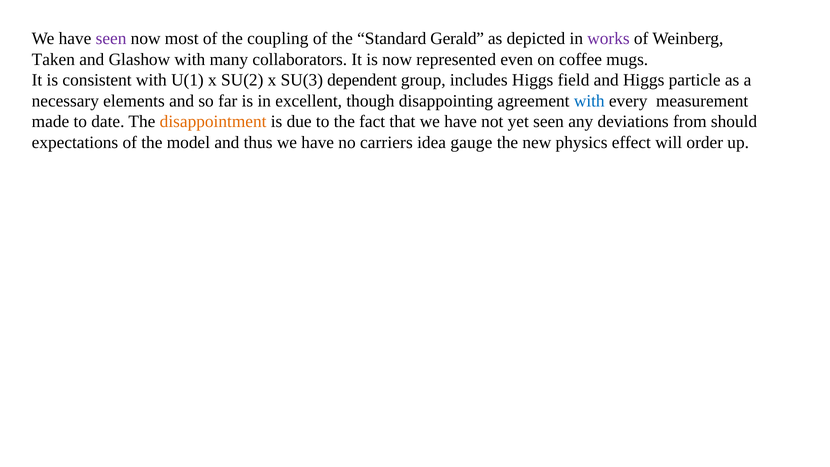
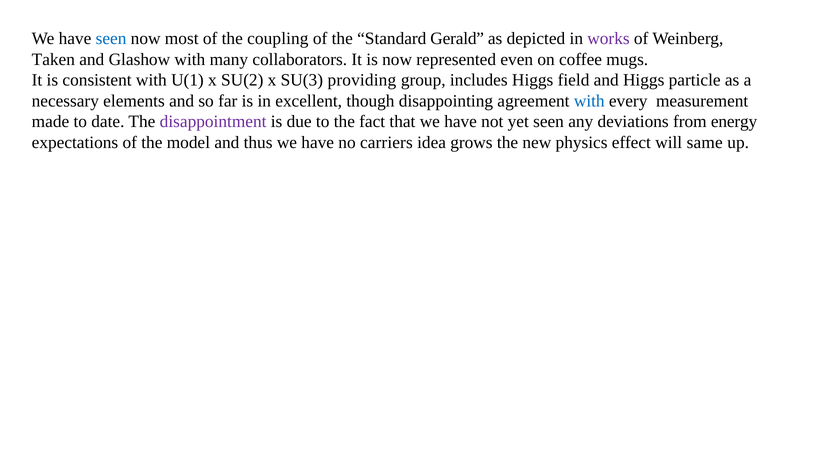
seen at (111, 39) colour: purple -> blue
dependent: dependent -> providing
disappointment colour: orange -> purple
should: should -> energy
gauge: gauge -> grows
order: order -> same
